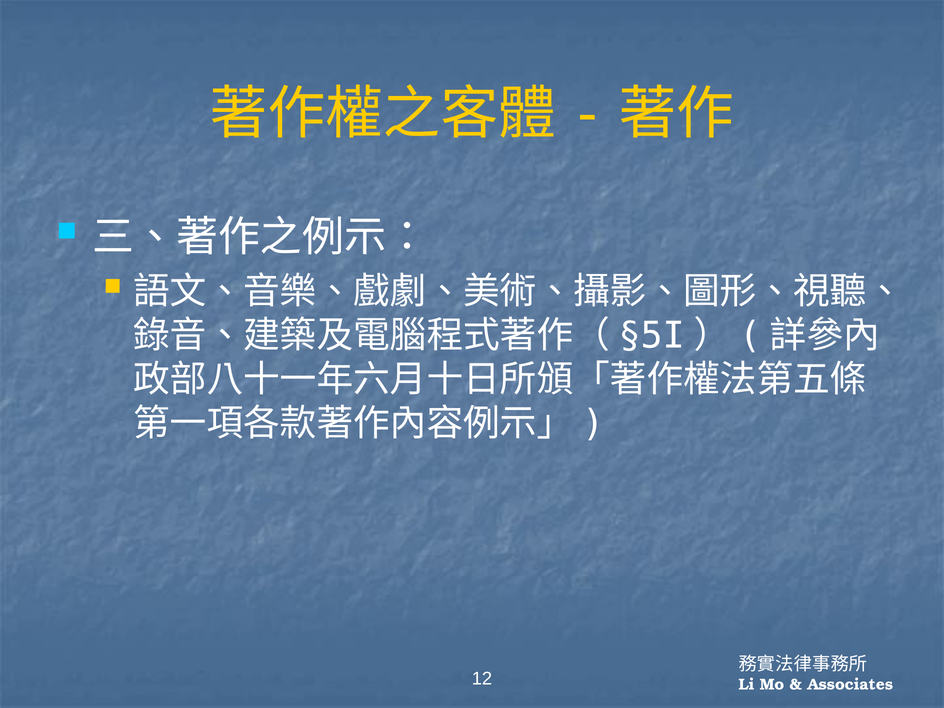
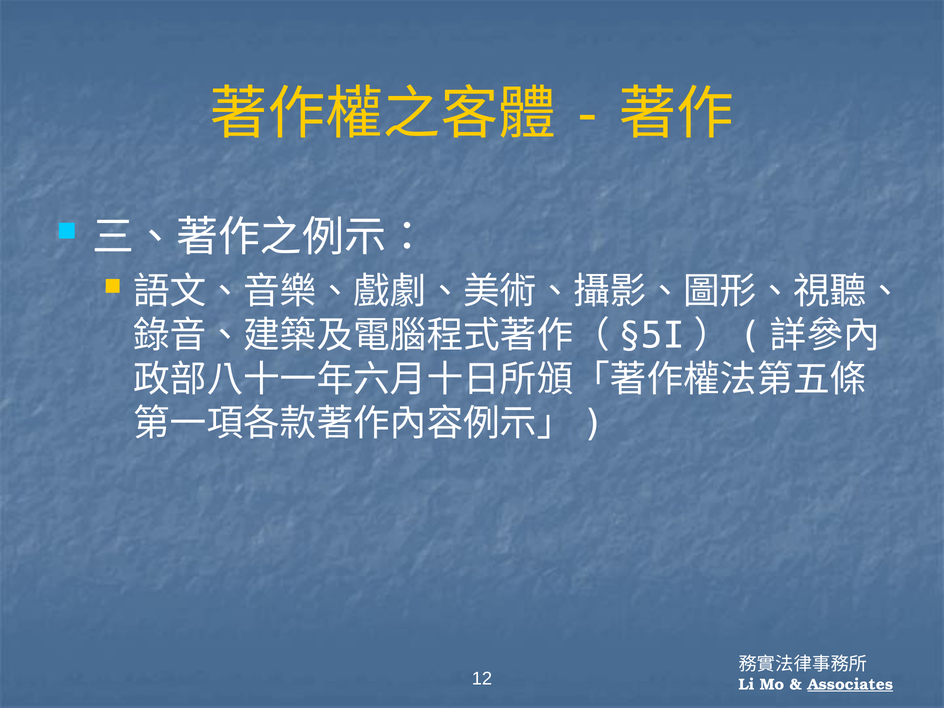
Associates underline: none -> present
